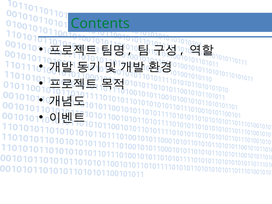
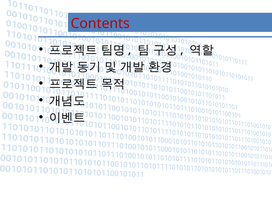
Contents colour: green -> red
